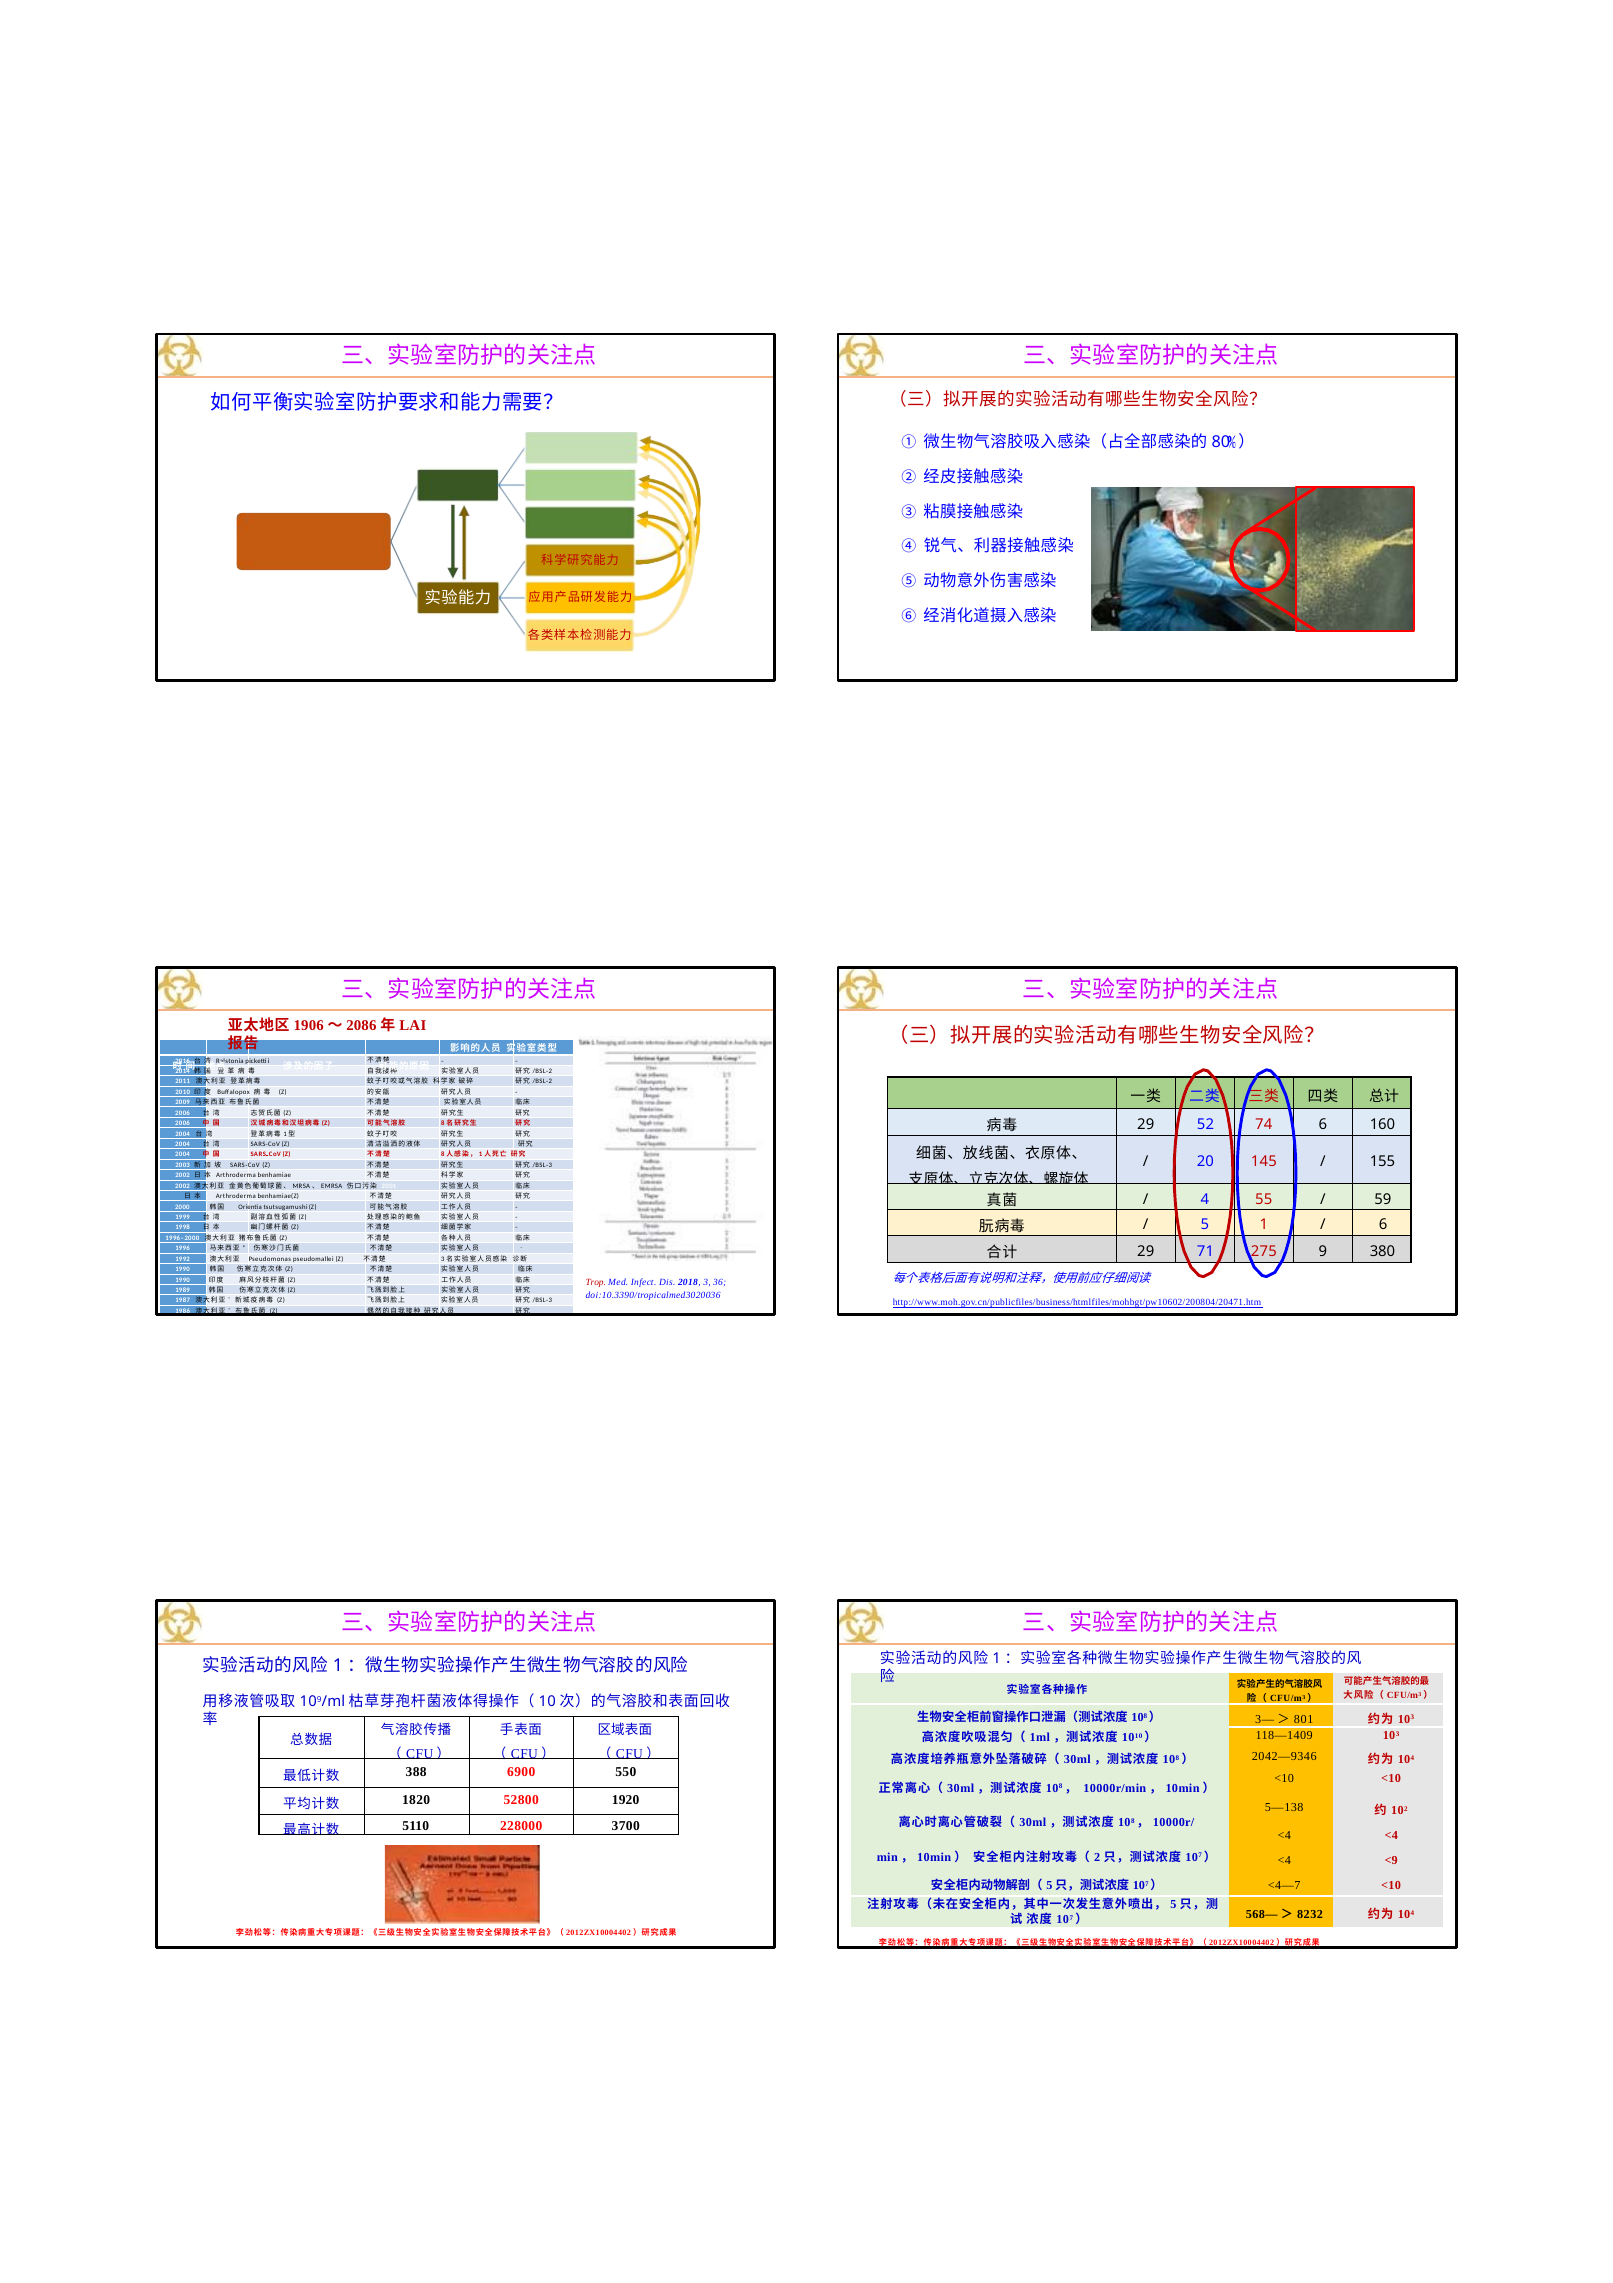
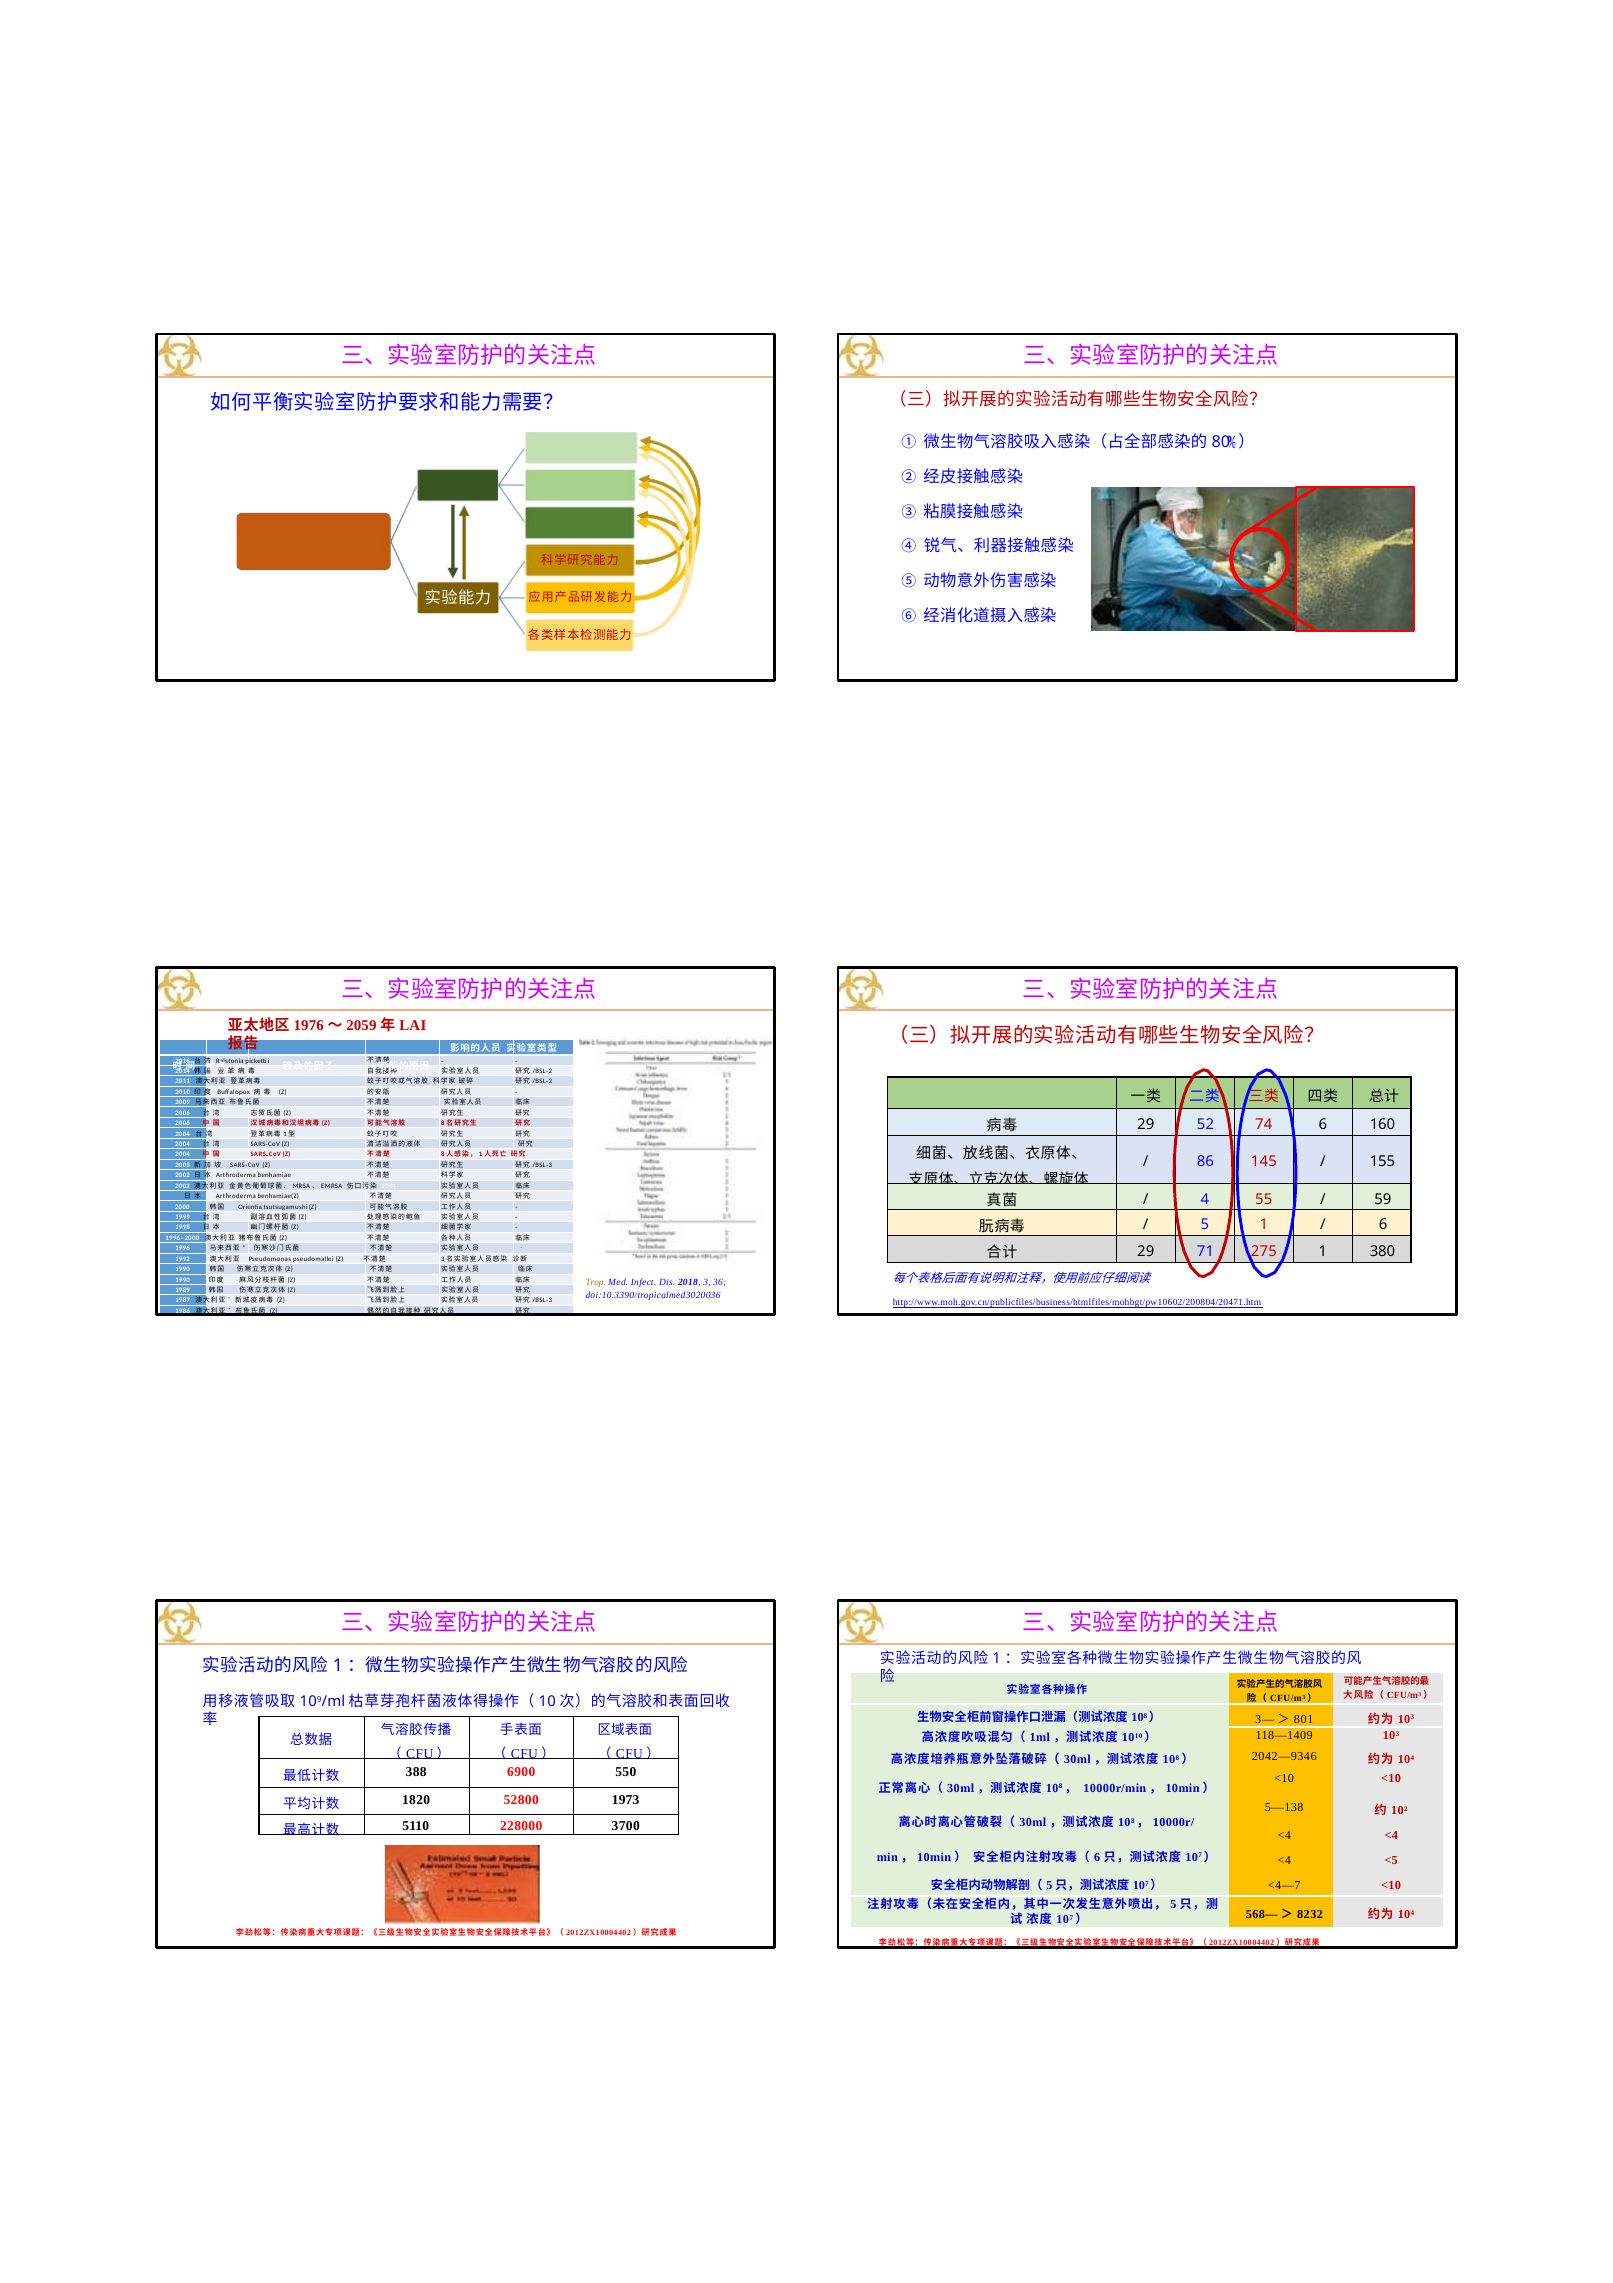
1906: 1906 -> 1976
2086: 2086 -> 2059
20: 20 -> 86
275 9: 9 -> 1
Trop colour: red -> orange
1920: 1920 -> 1973
2 at (1097, 1857): 2 -> 6
<9: <9 -> <5
